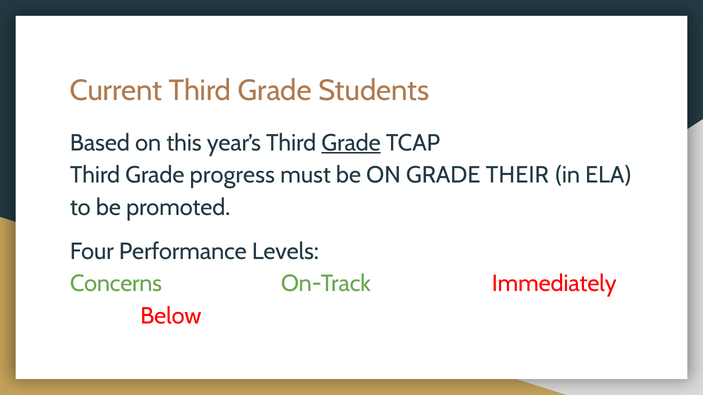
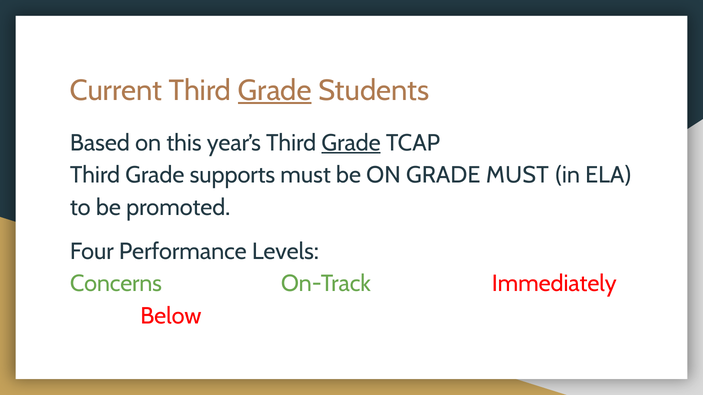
Grade at (275, 91) underline: none -> present
progress: progress -> supports
GRADE THEIR: THEIR -> MUST
